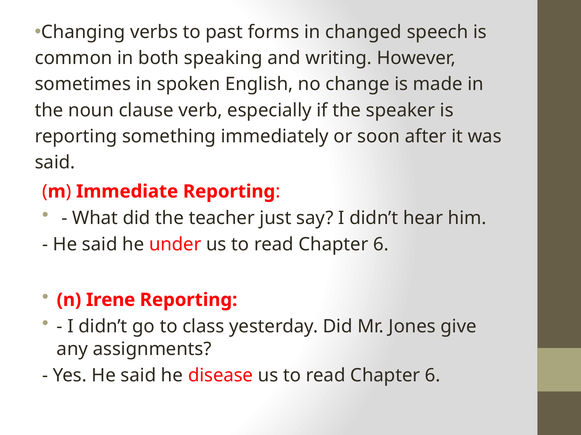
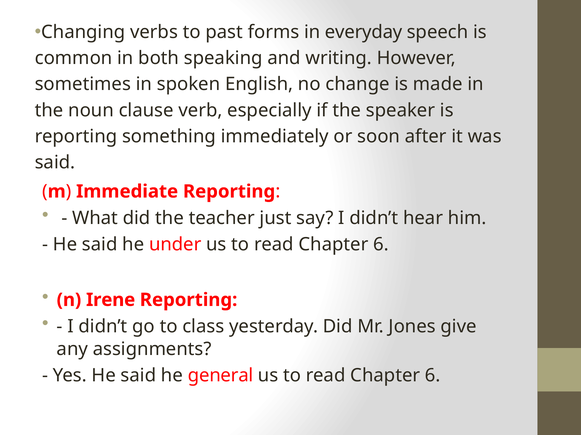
changed: changed -> everyday
disease: disease -> general
